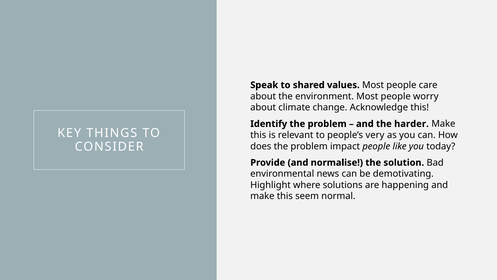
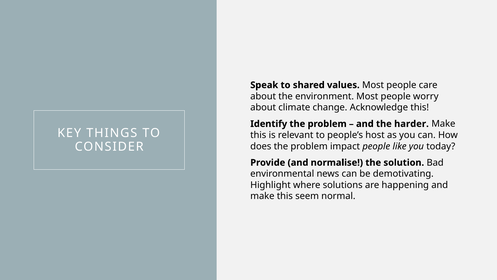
very: very -> host
